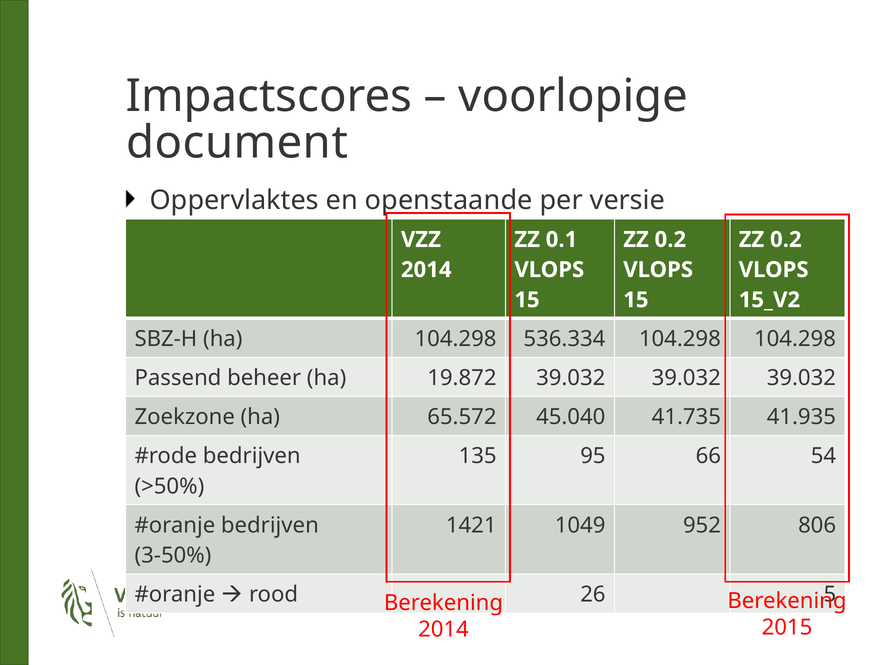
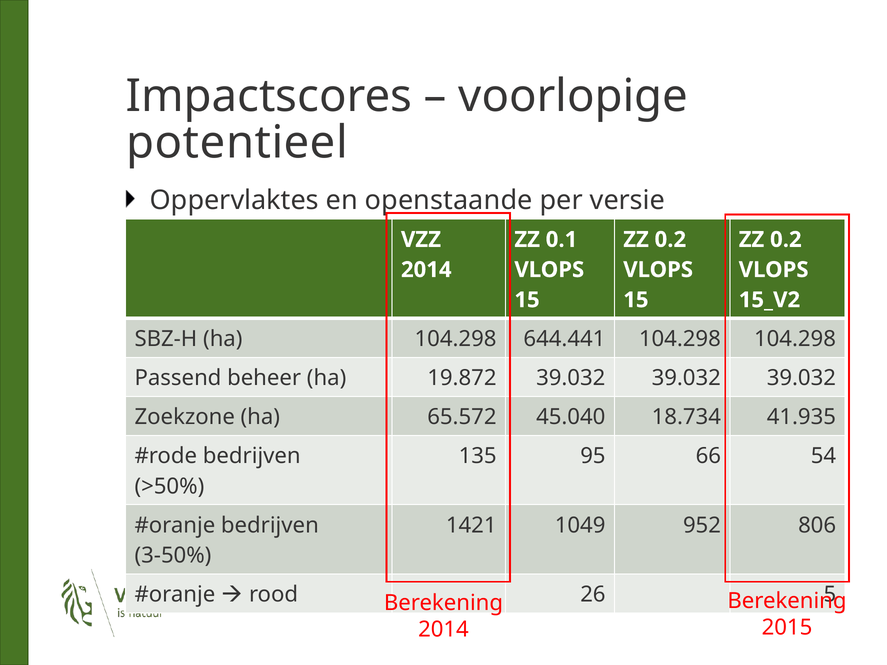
document: document -> potentieel
536.334: 536.334 -> 644.441
41.735: 41.735 -> 18.734
